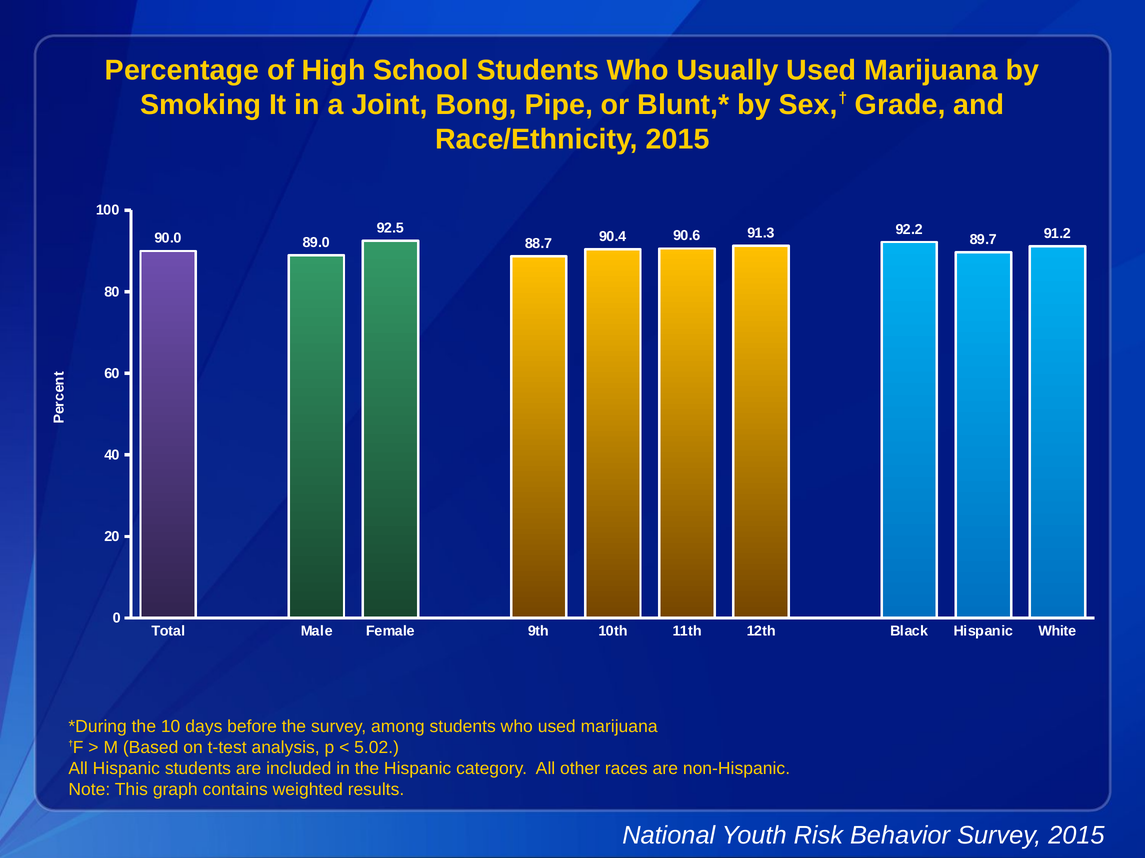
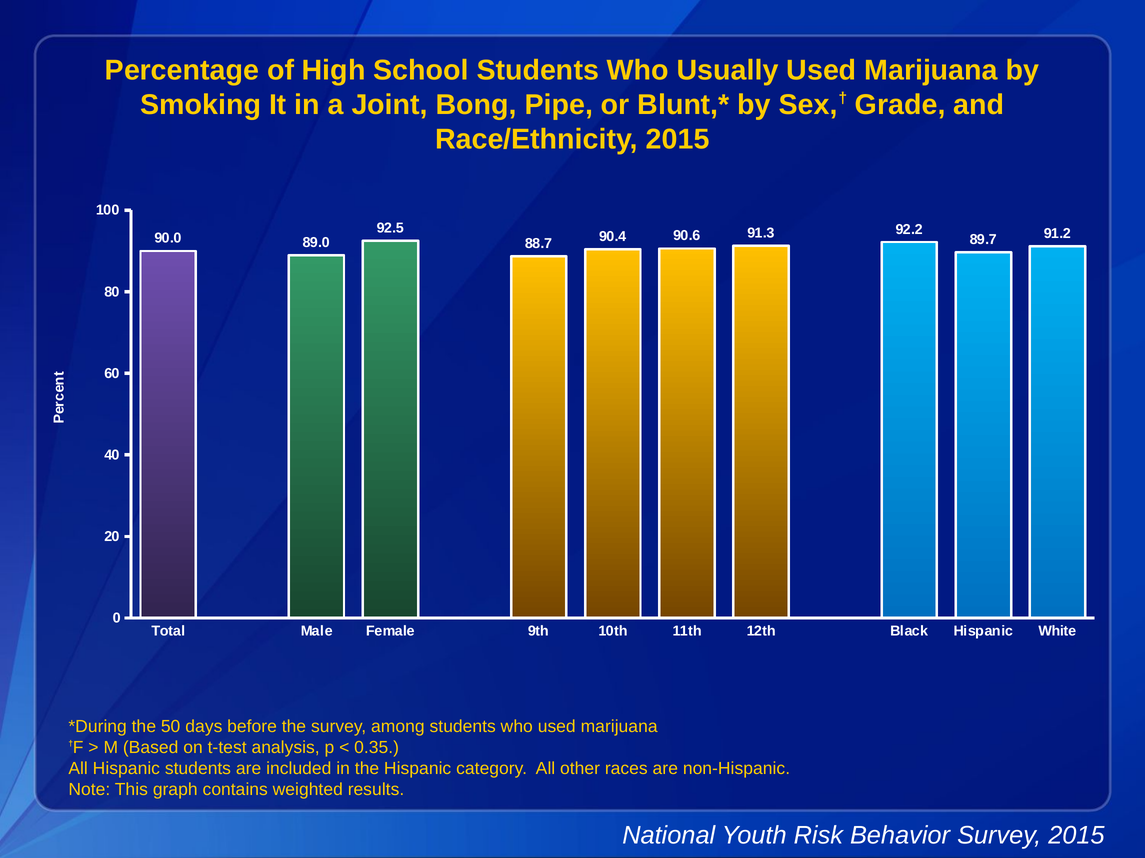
10: 10 -> 50
5.02: 5.02 -> 0.35
